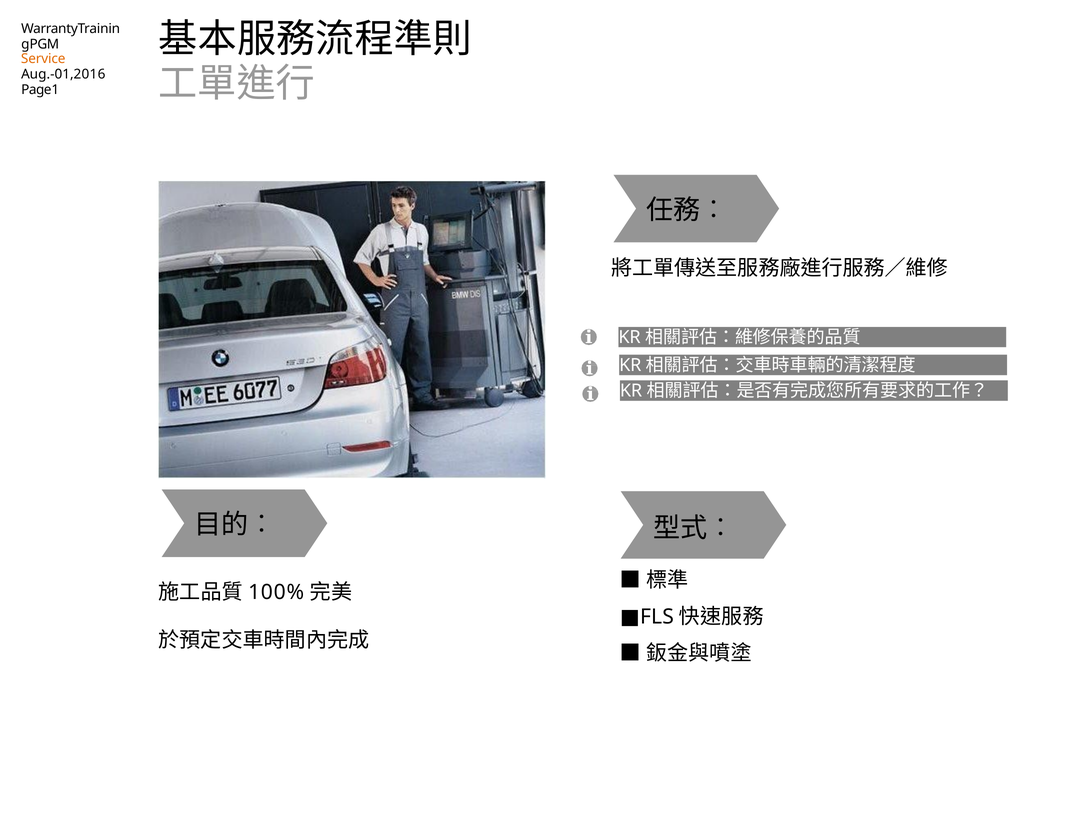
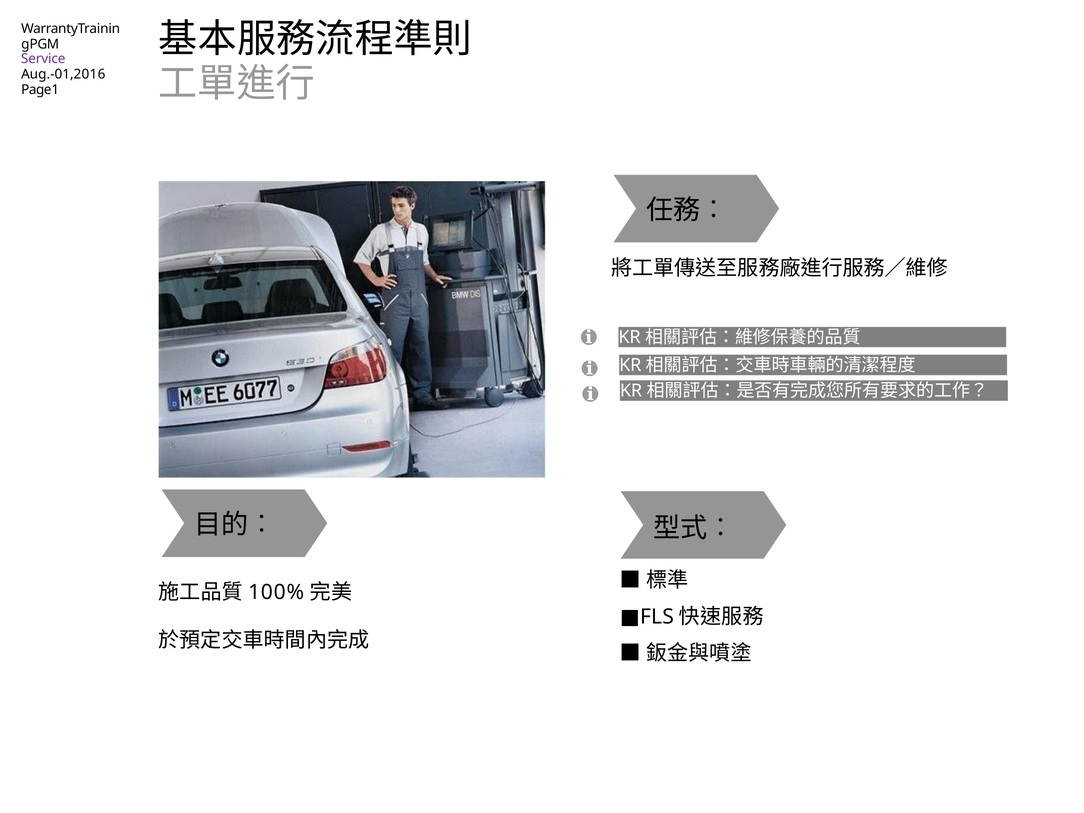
Service colour: orange -> purple
